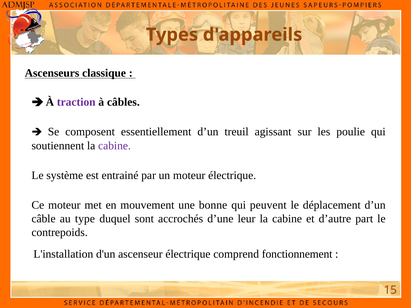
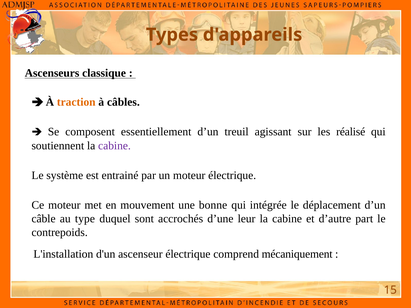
traction colour: purple -> orange
poulie: poulie -> réalisé
peuvent: peuvent -> intégrée
fonctionnement: fonctionnement -> mécaniquement
